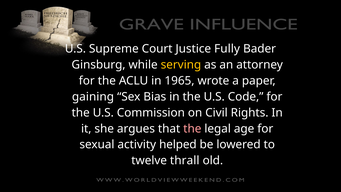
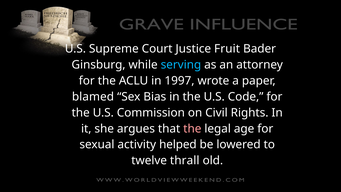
Fully: Fully -> Fruit
serving colour: yellow -> light blue
1965: 1965 -> 1997
gaining: gaining -> blamed
